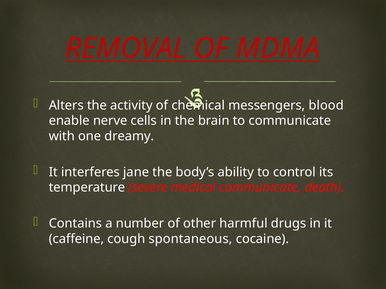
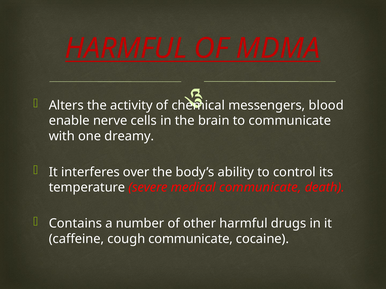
REMOVAL at (126, 48): REMOVAL -> HARMFUL
jane: jane -> over
cough spontaneous: spontaneous -> communicate
